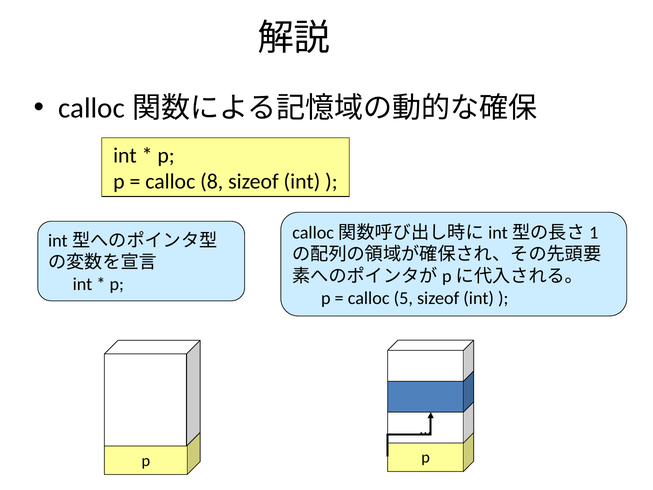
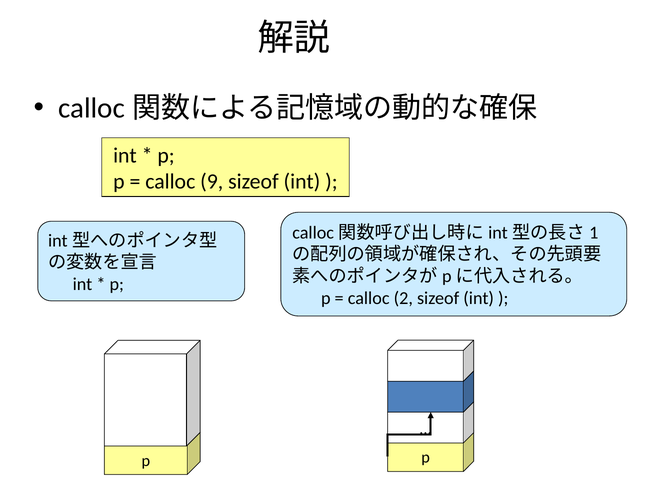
8: 8 -> 9
5: 5 -> 2
